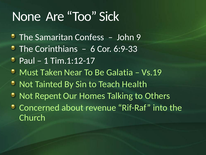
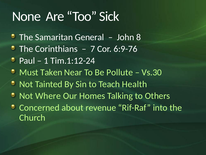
Confess: Confess -> General
9: 9 -> 8
6: 6 -> 7
6:9-33: 6:9-33 -> 6:9-76
Tim.1:12-17: Tim.1:12-17 -> Tim.1:12-24
Galatia: Galatia -> Pollute
Vs.19: Vs.19 -> Vs.30
Repent: Repent -> Where
